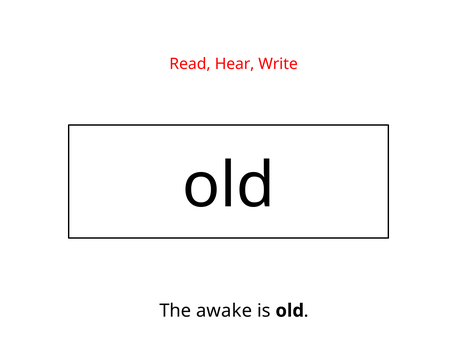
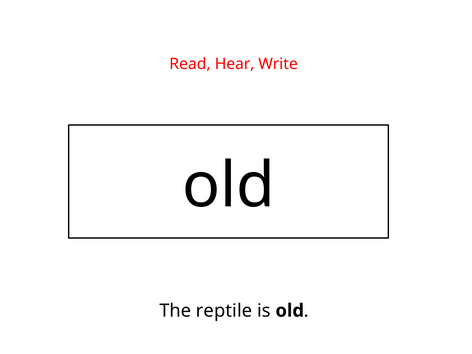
awake: awake -> reptile
